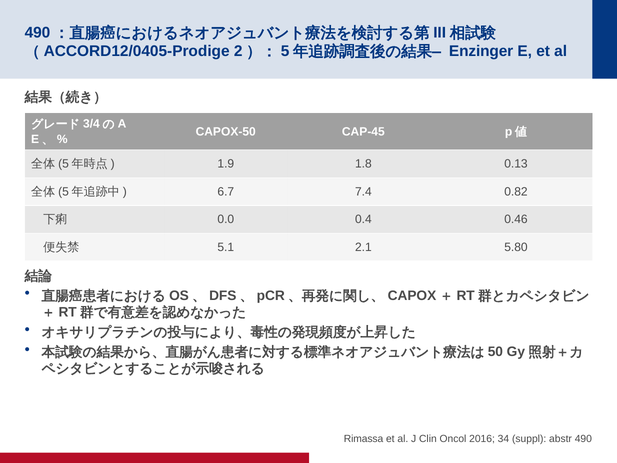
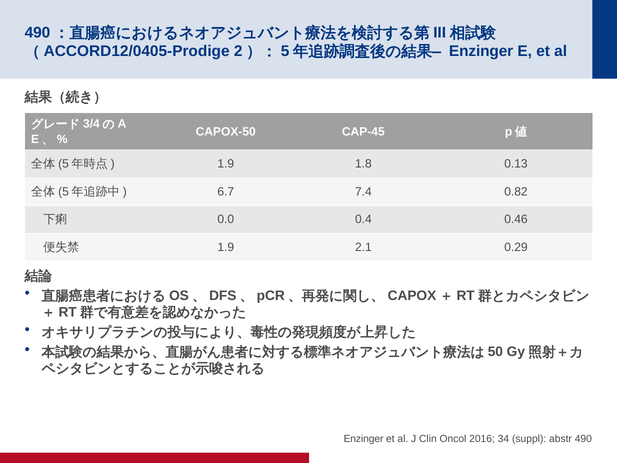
5.1 at (226, 247): 5.1 -> 1.9
5.80: 5.80 -> 0.29
Rimassa at (364, 439): Rimassa -> Enzinger
